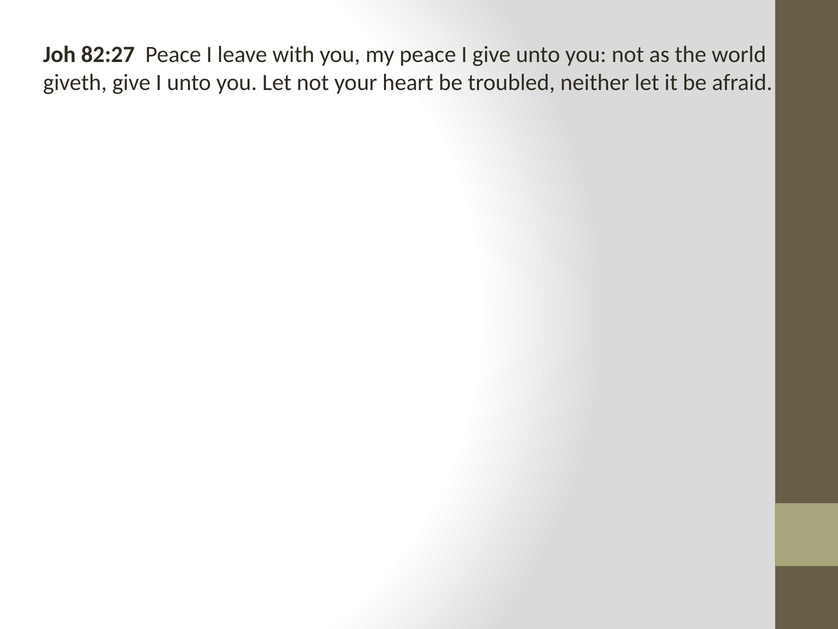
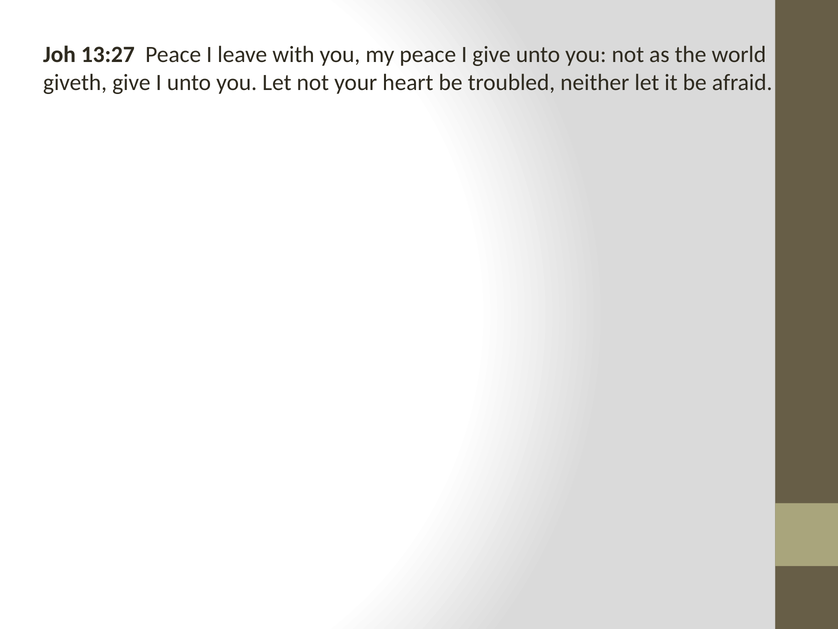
82:27: 82:27 -> 13:27
